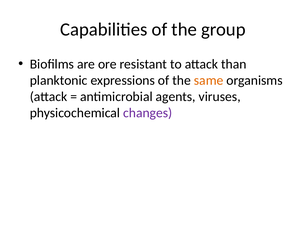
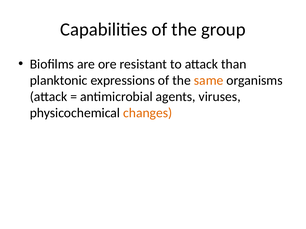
changes colour: purple -> orange
